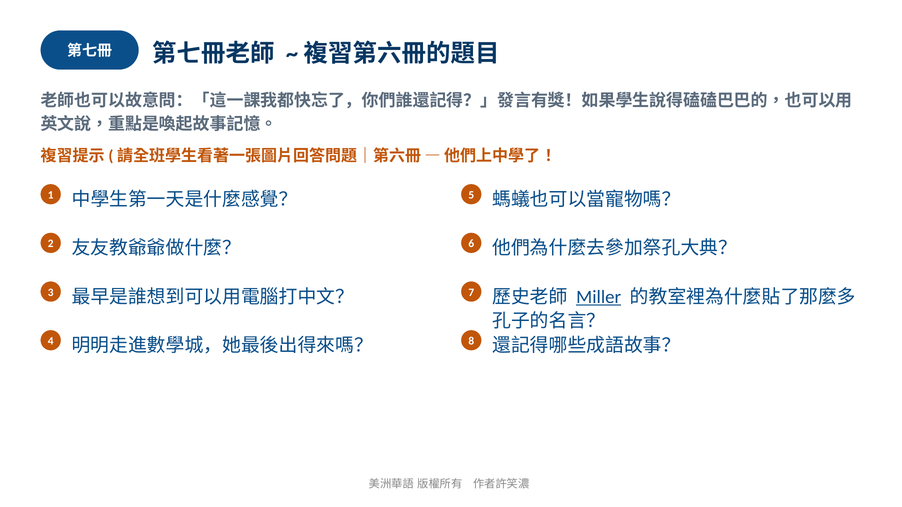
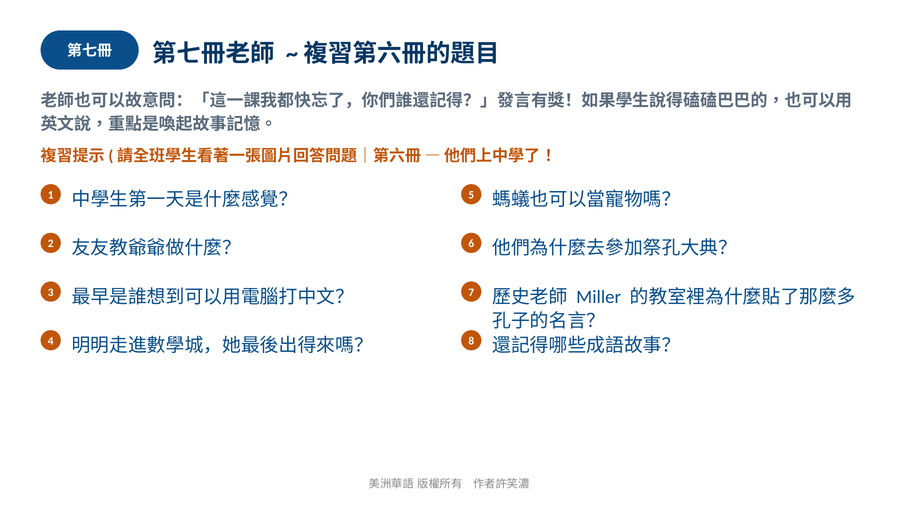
Miller underline: present -> none
